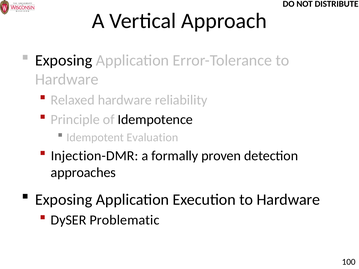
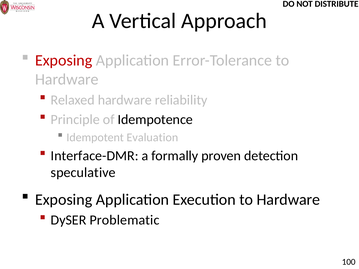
Exposing at (64, 60) colour: black -> red
Injection-DMR: Injection-DMR -> Interface-DMR
approaches: approaches -> speculative
